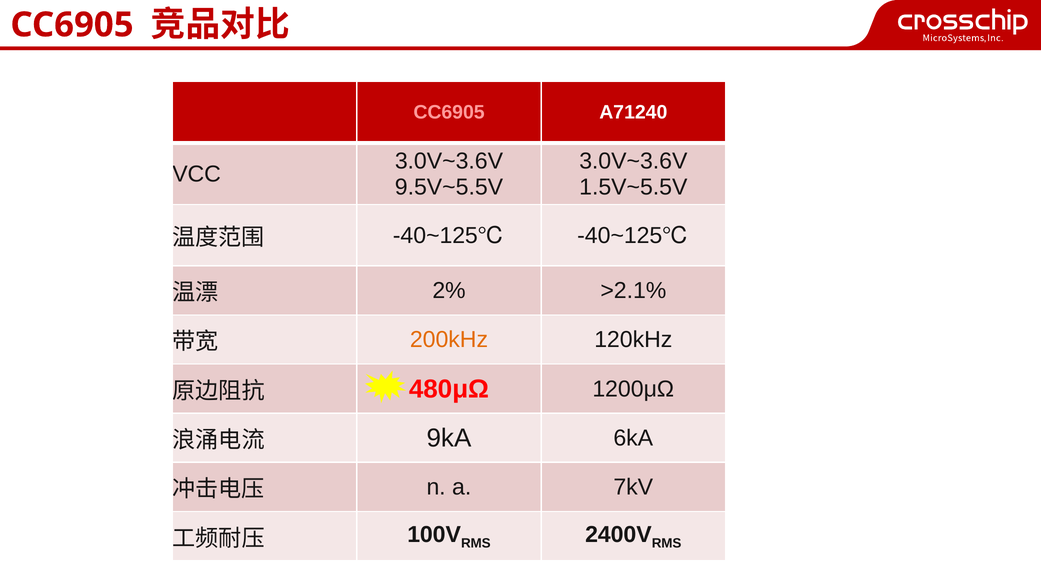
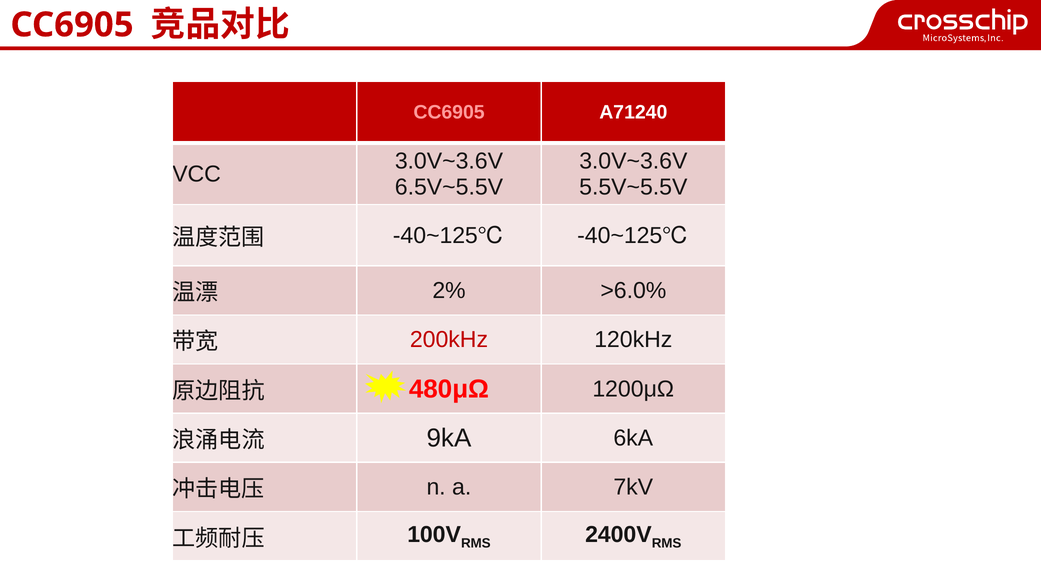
9.5V~5.5V: 9.5V~5.5V -> 6.5V~5.5V
1.5V~5.5V: 1.5V~5.5V -> 5.5V~5.5V
>2.1%: >2.1% -> >6.0%
200kHz colour: orange -> red
